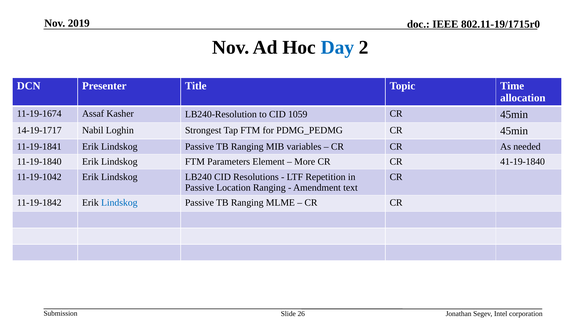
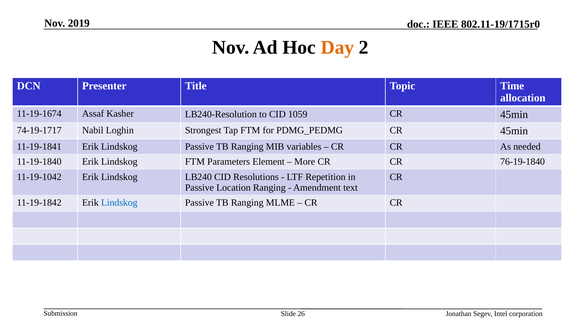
Day colour: blue -> orange
14-19-1717: 14-19-1717 -> 74-19-1717
41-19-1840: 41-19-1840 -> 76-19-1840
